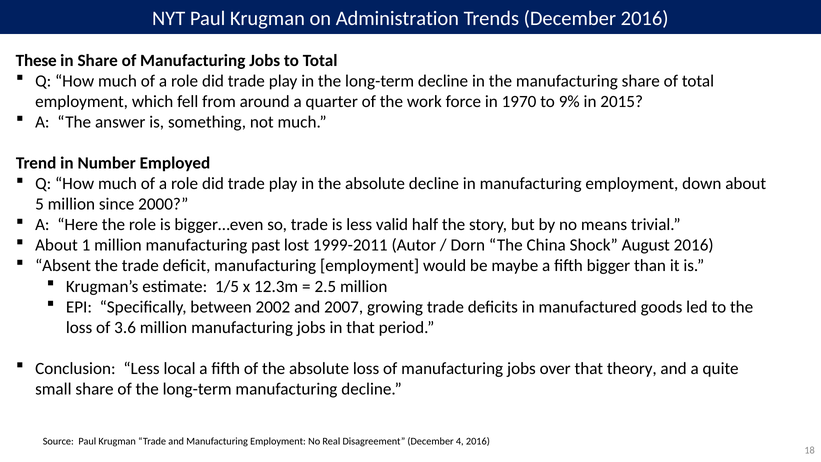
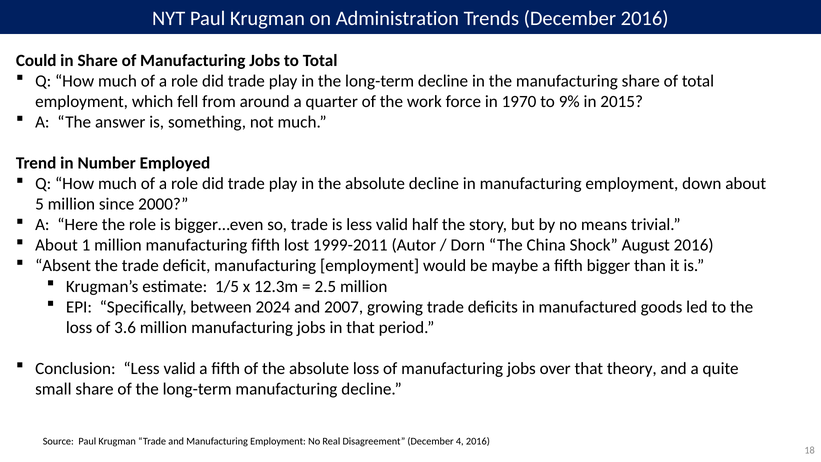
These: These -> Could
manufacturing past: past -> fifth
2002: 2002 -> 2024
Conclusion Less local: local -> valid
